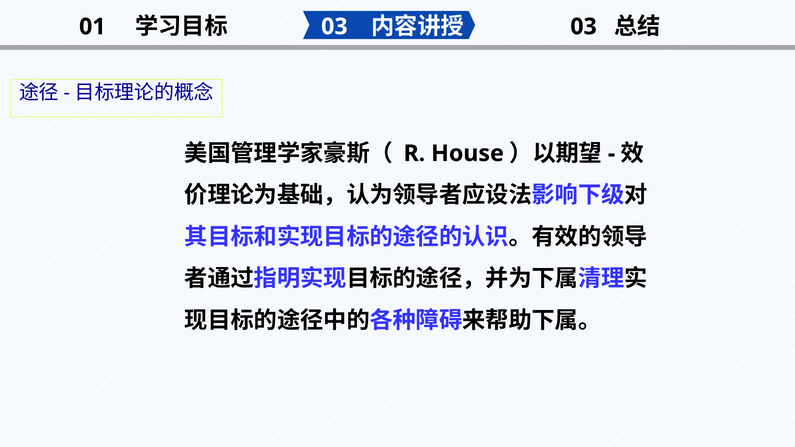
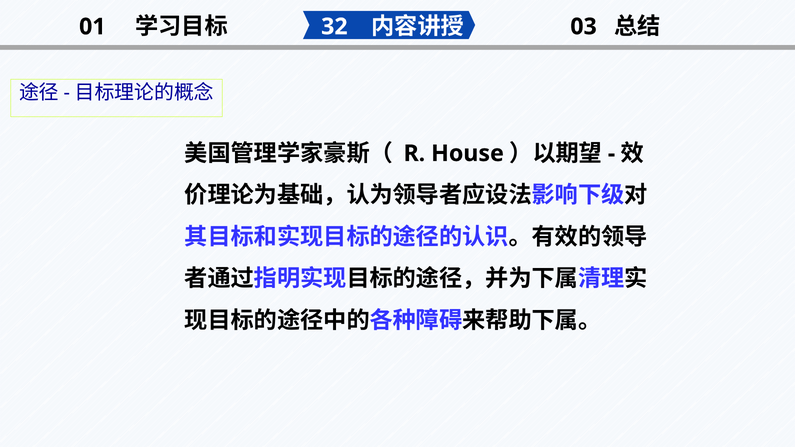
03 at (334, 27): 03 -> 32
